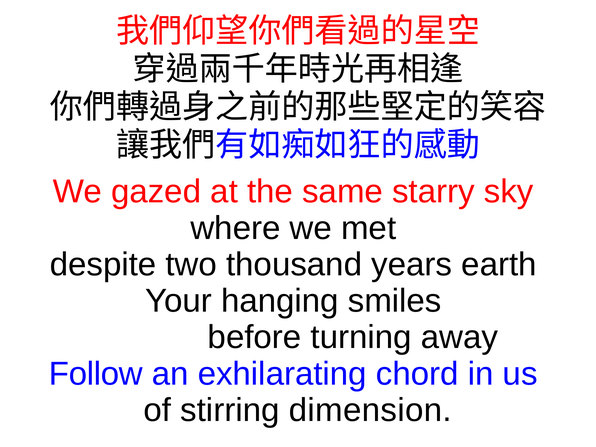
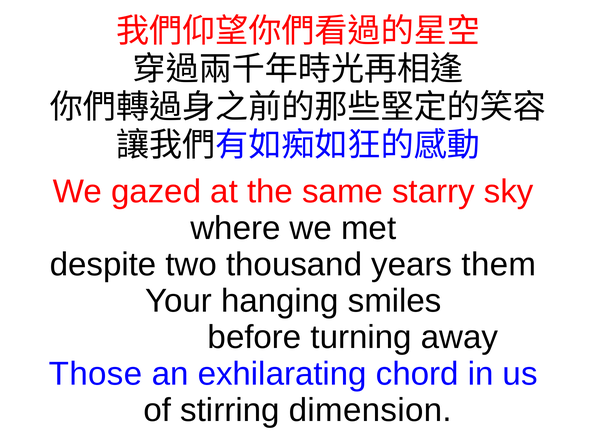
earth: earth -> them
Follow: Follow -> Those
